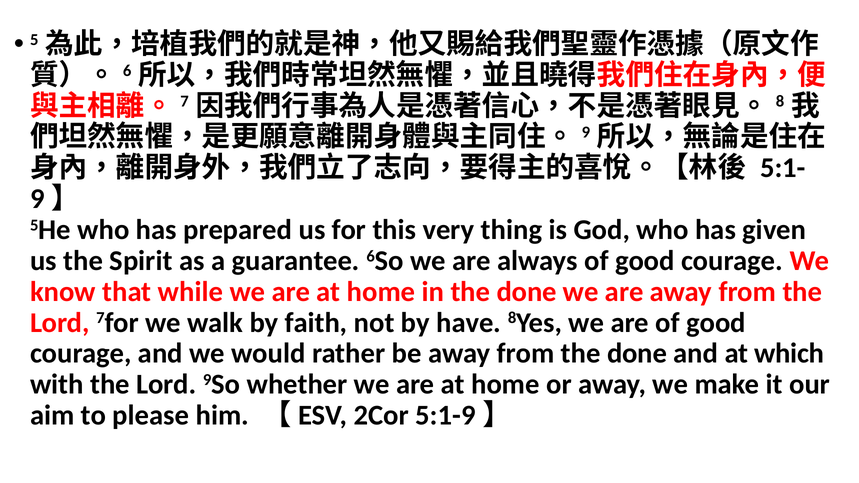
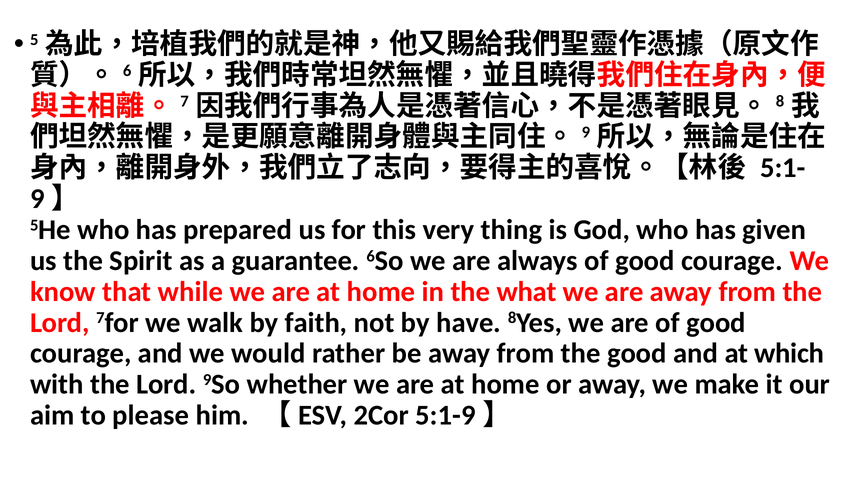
in the done: done -> what
from the done: done -> good
